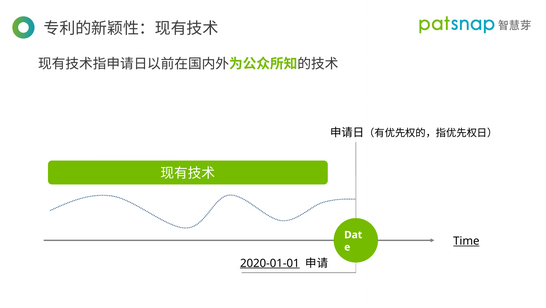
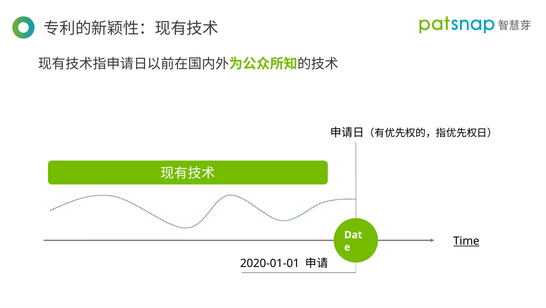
2020-01-01 underline: present -> none
